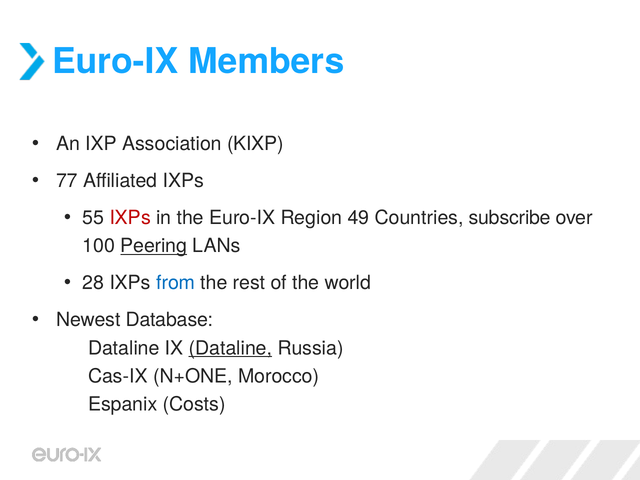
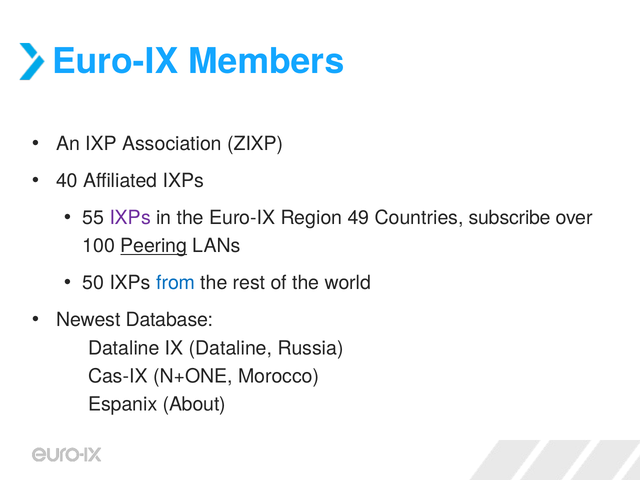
KIXP: KIXP -> ZIXP
77: 77 -> 40
IXPs at (130, 218) colour: red -> purple
28: 28 -> 50
Dataline at (230, 348) underline: present -> none
Costs: Costs -> About
